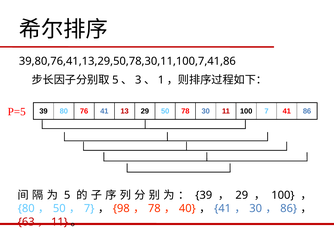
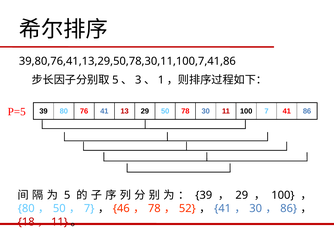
98: 98 -> 46
40: 40 -> 52
63: 63 -> 18
